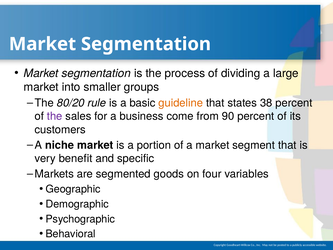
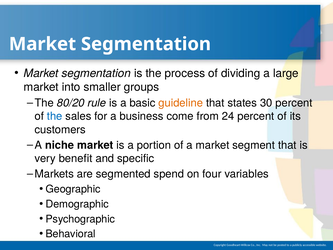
38: 38 -> 30
the at (55, 116) colour: purple -> blue
90: 90 -> 24
goods: goods -> spend
